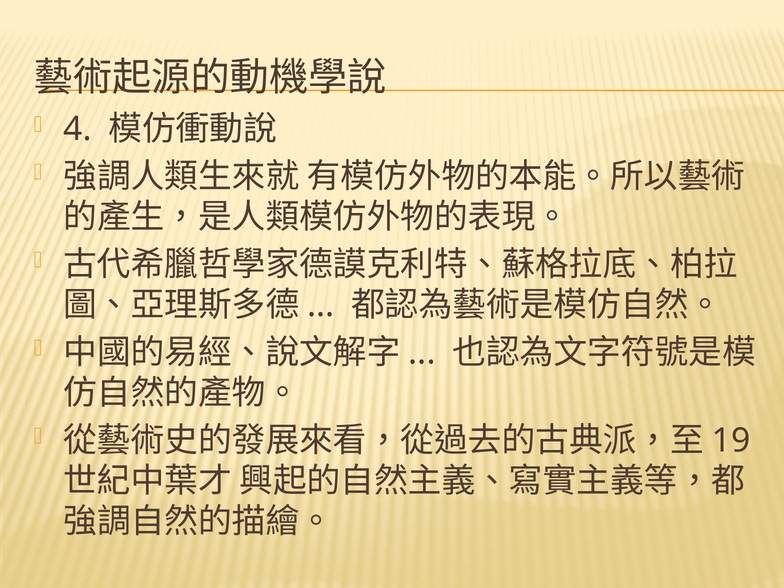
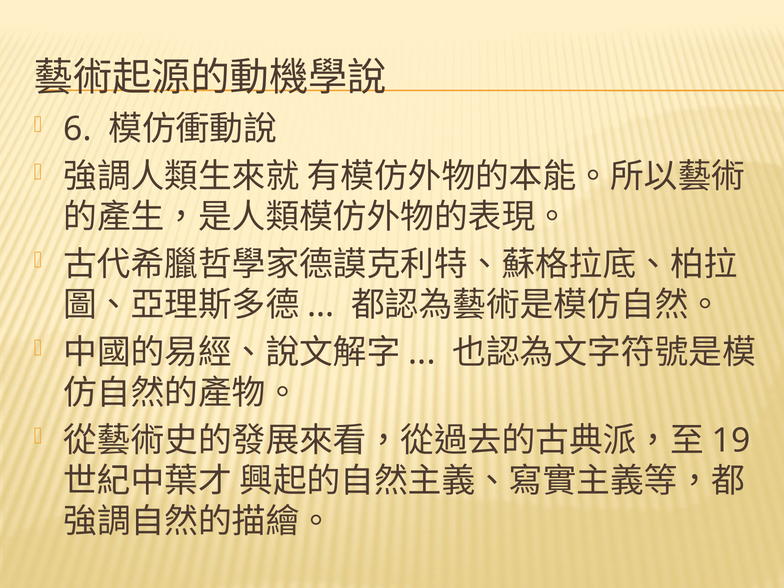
4: 4 -> 6
